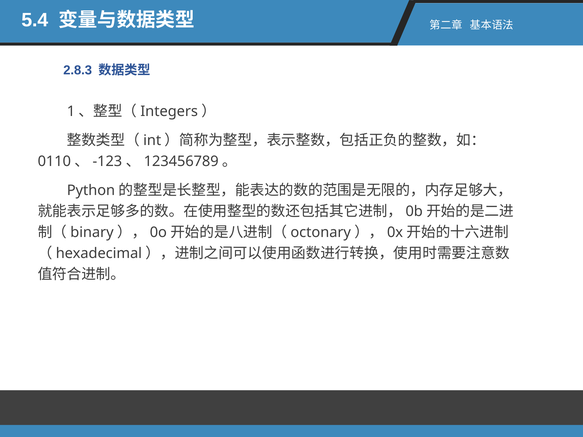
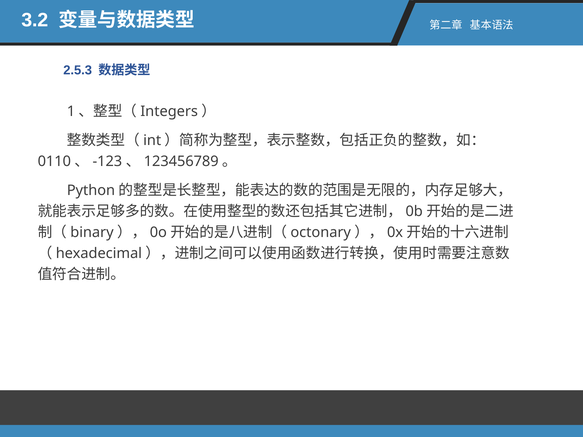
5.4: 5.4 -> 3.2
2.8.3: 2.8.3 -> 2.5.3
